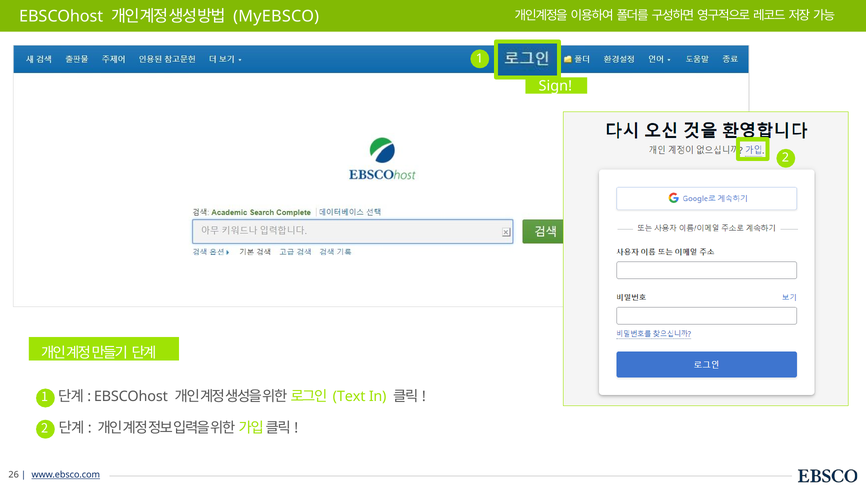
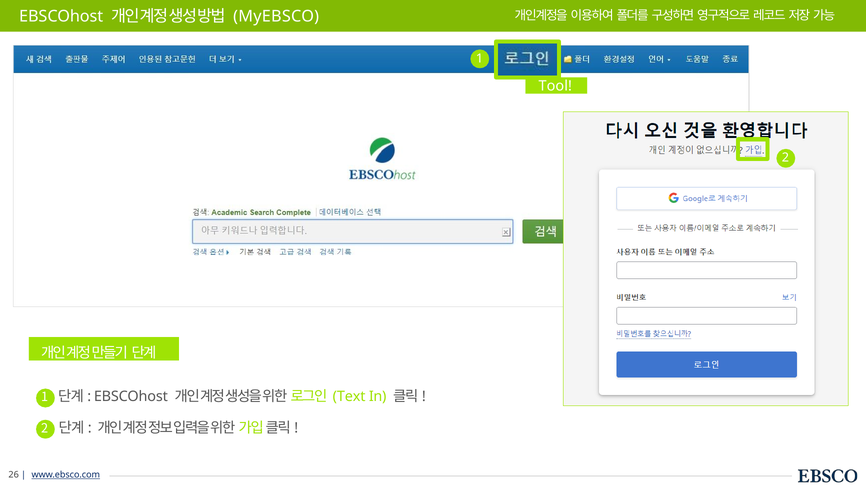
Sign: Sign -> Tool
